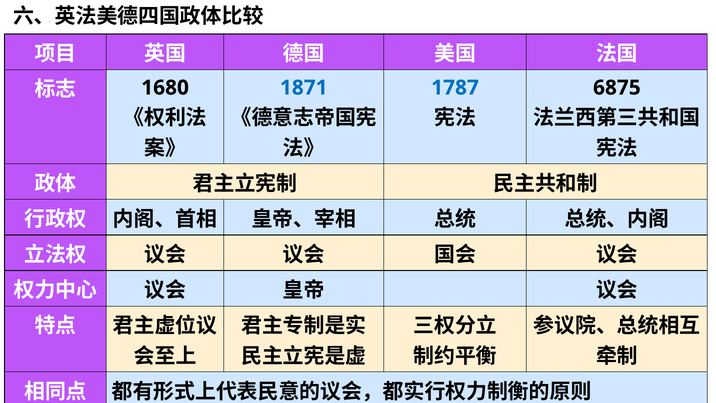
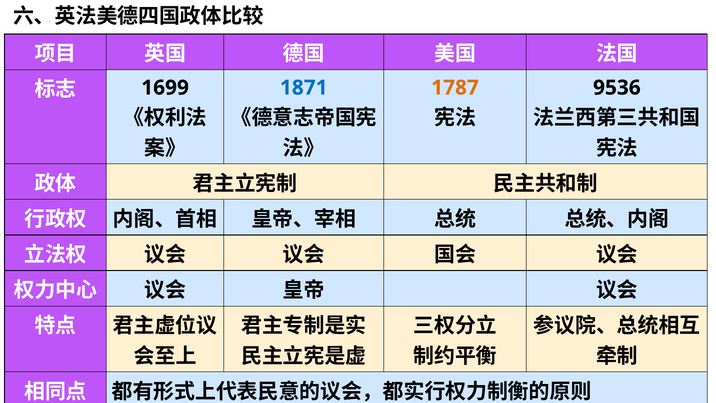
1680: 1680 -> 1699
1787 colour: blue -> orange
6875: 6875 -> 9536
